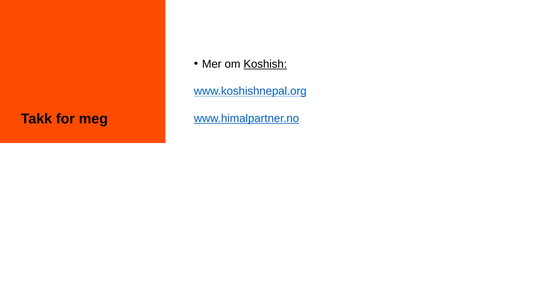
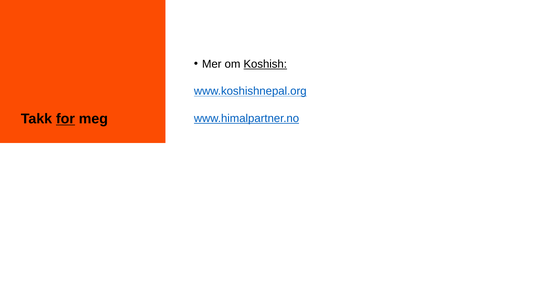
for underline: none -> present
